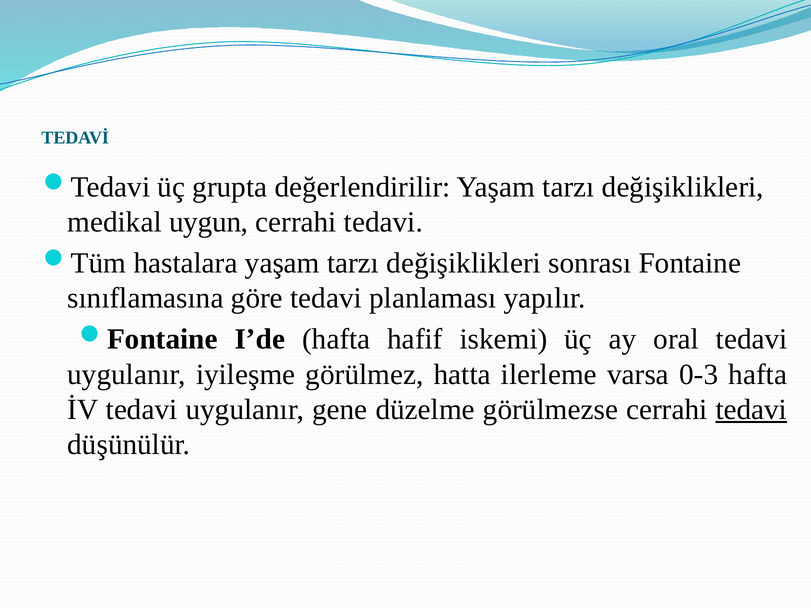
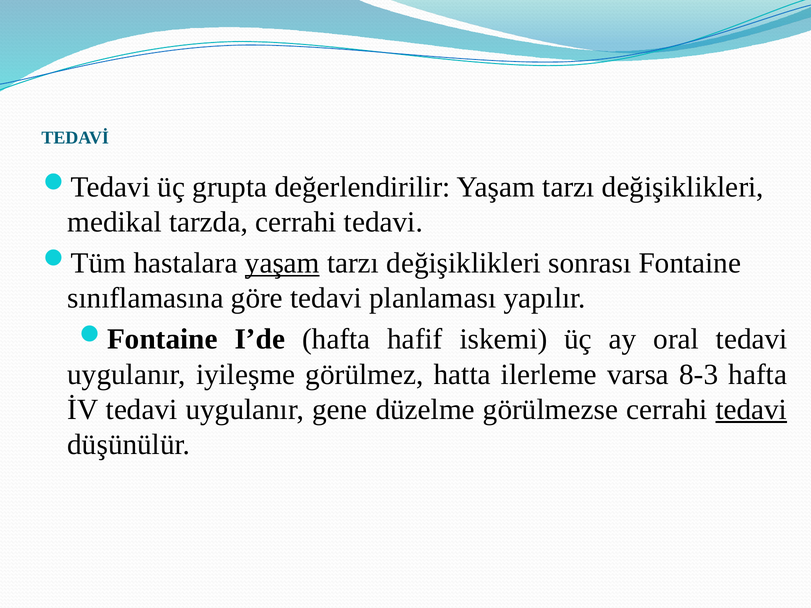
uygun: uygun -> tarzda
yaşam at (282, 263) underline: none -> present
0-3: 0-3 -> 8-3
